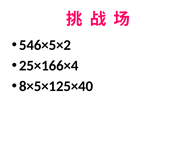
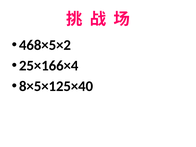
546×5×2: 546×5×2 -> 468×5×2
